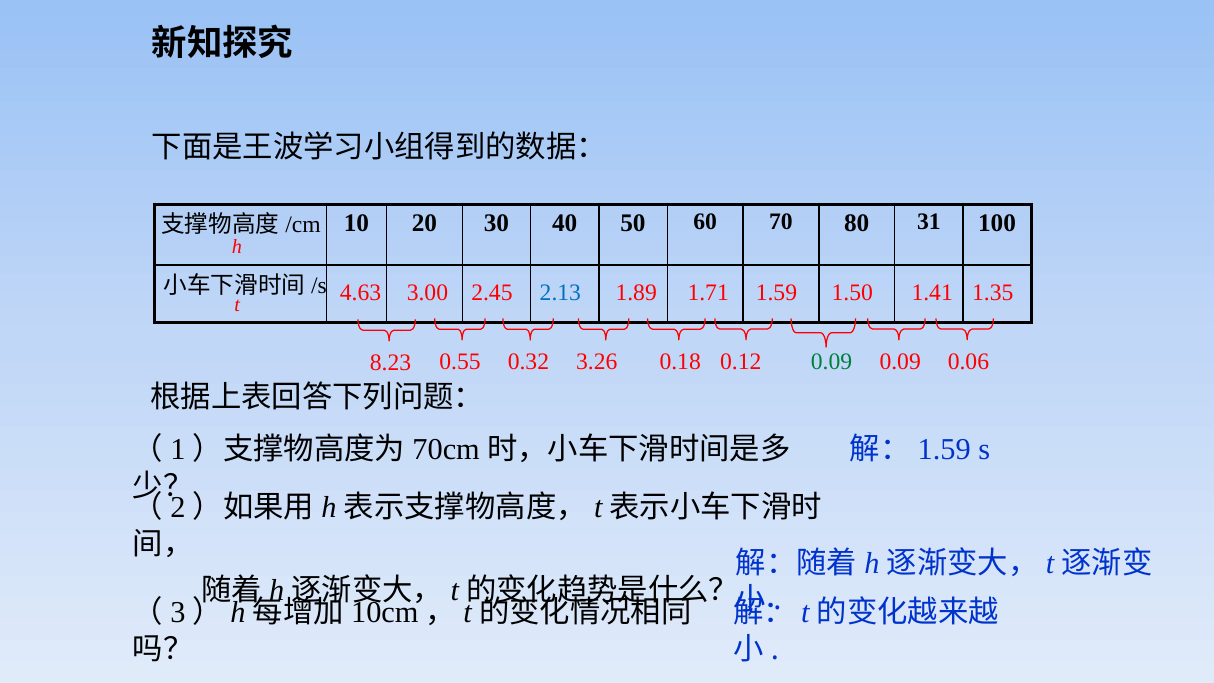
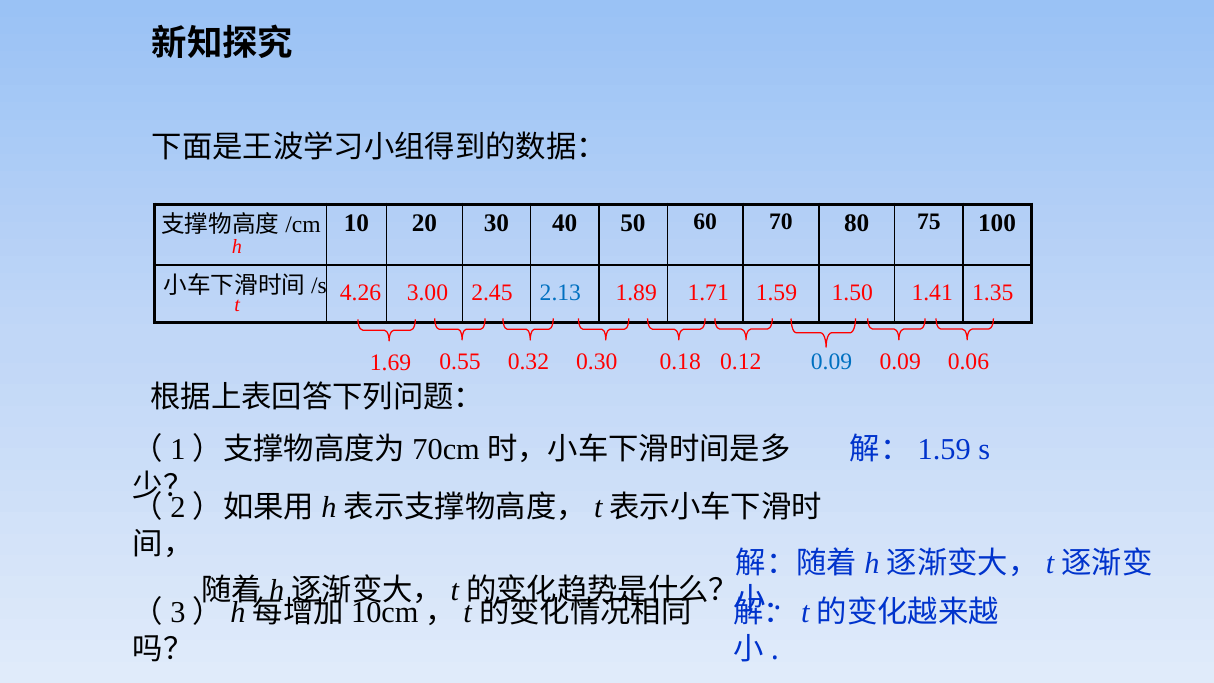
31: 31 -> 75
4.63: 4.63 -> 4.26
8.23: 8.23 -> 1.69
3.26: 3.26 -> 0.30
0.09 at (831, 362) colour: green -> blue
